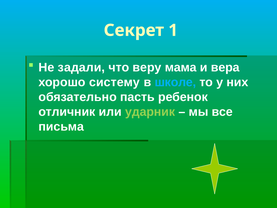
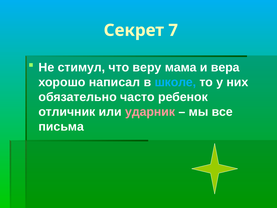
1: 1 -> 7
задали: задали -> стимул
систему: систему -> написал
пасть: пасть -> часто
ударник colour: light green -> pink
